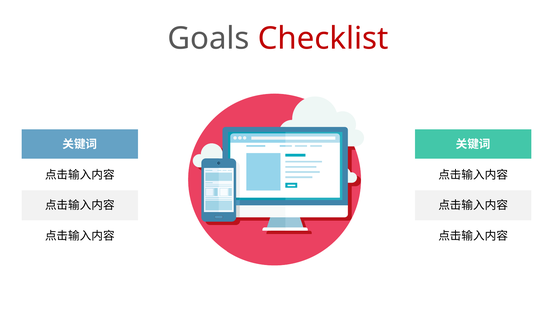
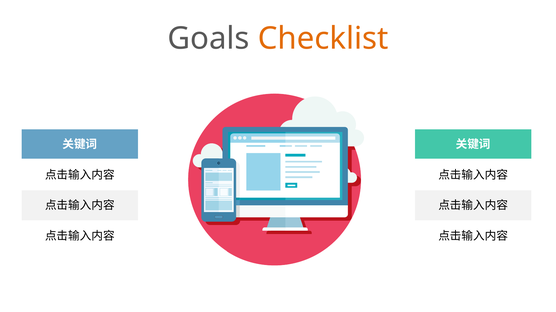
Checklist colour: red -> orange
